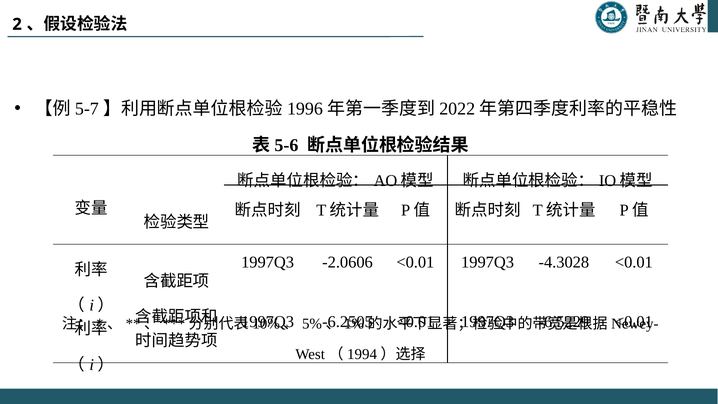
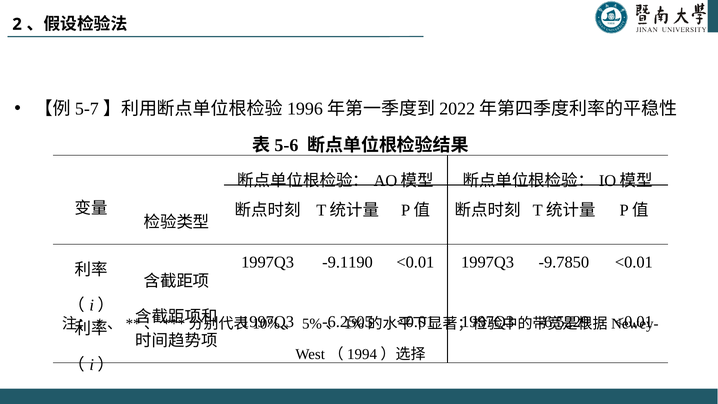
-2.0606: -2.0606 -> -9.1190
-4.3028: -4.3028 -> -9.7850
